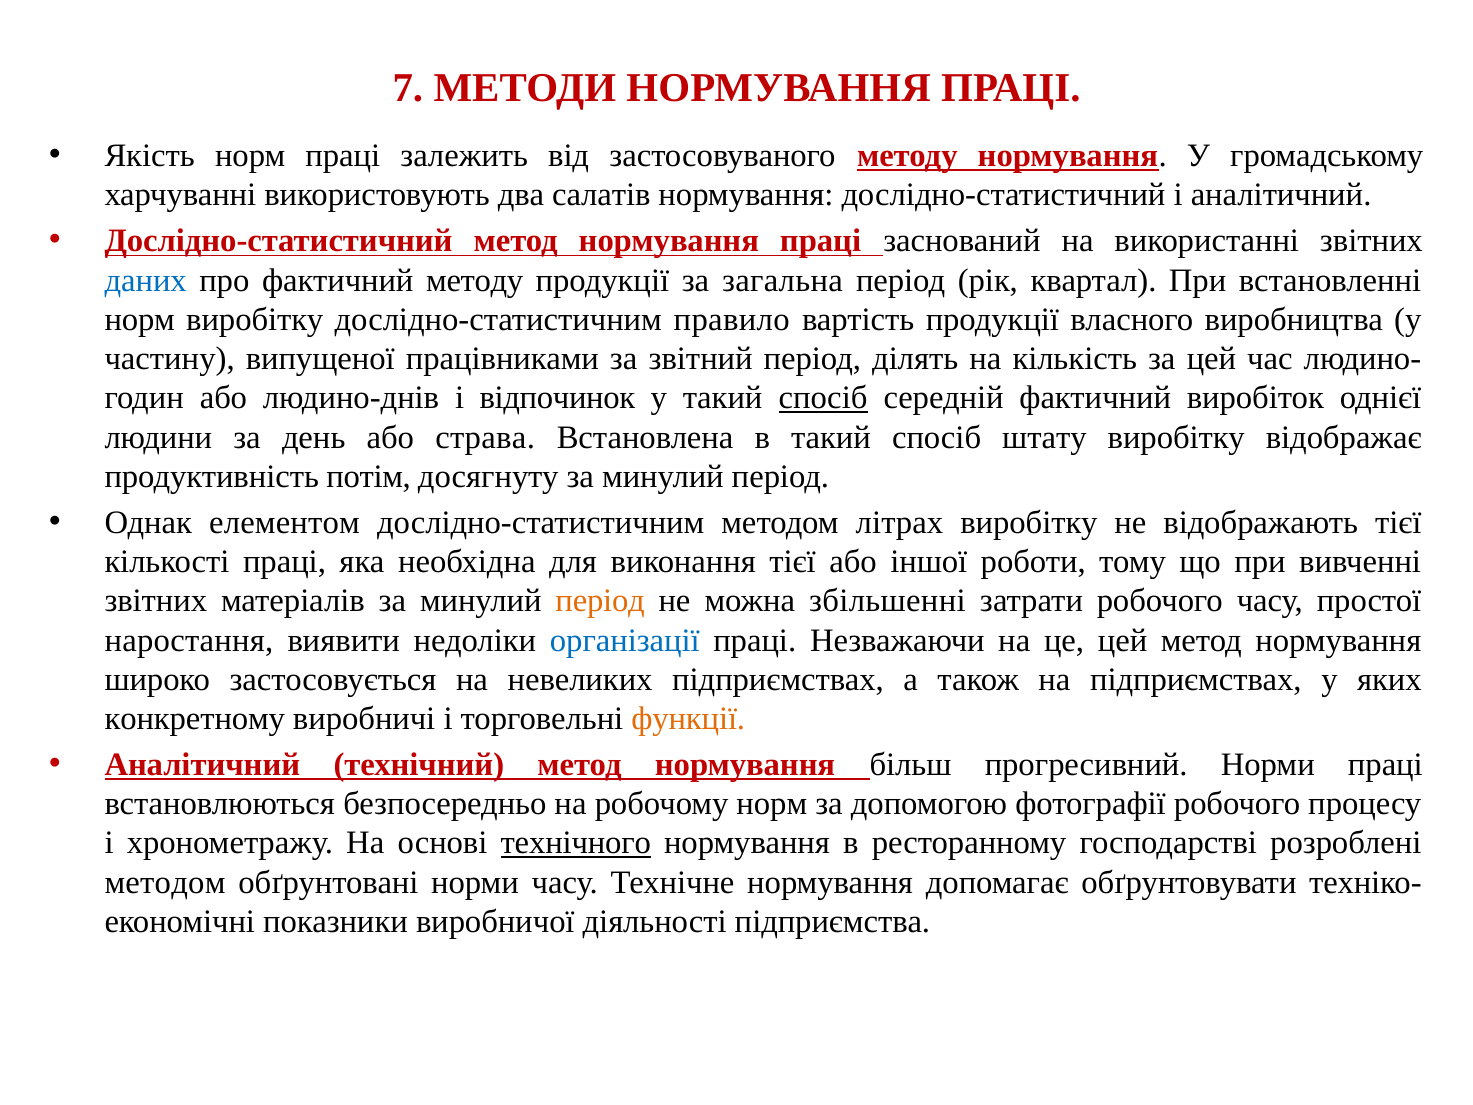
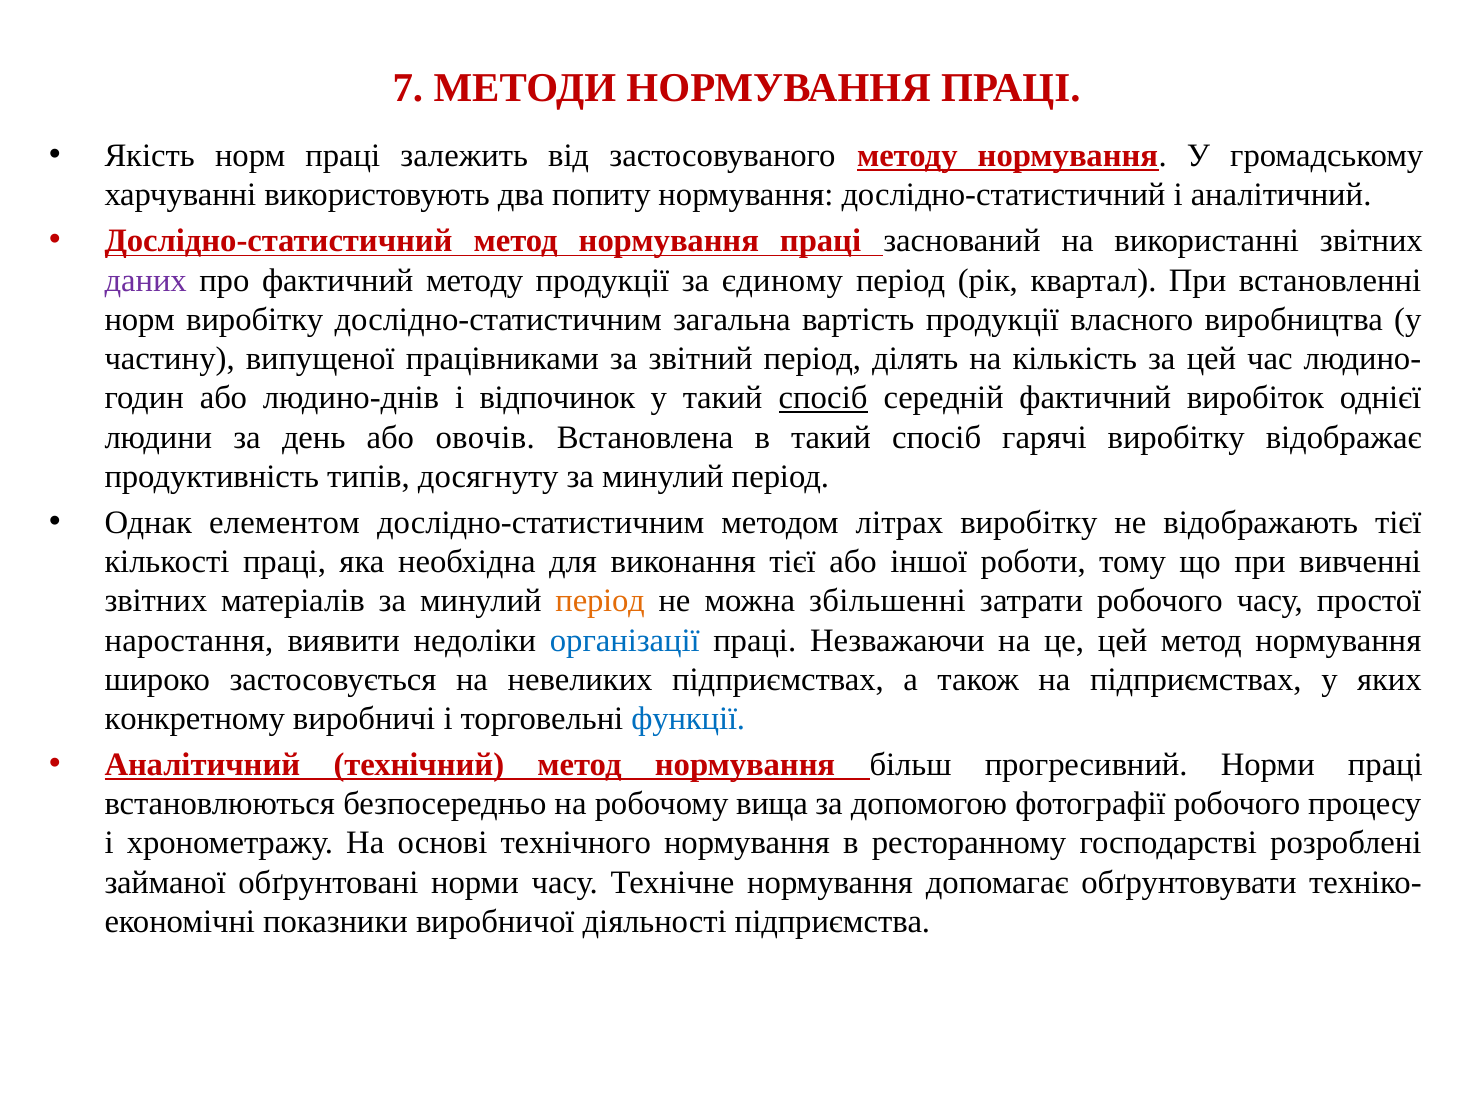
салатів: салатів -> попиту
даних colour: blue -> purple
загальна: загальна -> єдиному
правило: правило -> загальна
страва: страва -> овочів
штату: штату -> гарячі
потім: потім -> типів
функції colour: orange -> blue
робочому норм: норм -> вища
технічного underline: present -> none
методом at (165, 882): методом -> займаної
